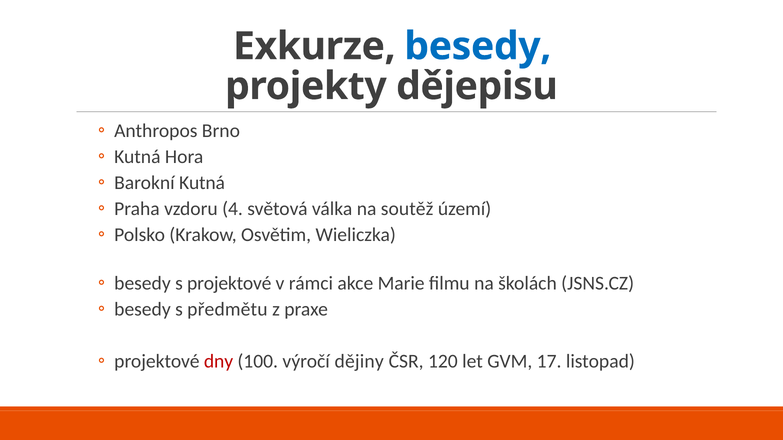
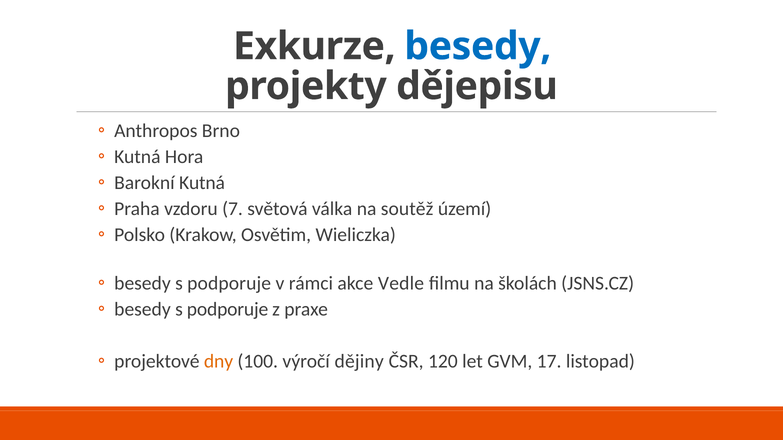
4: 4 -> 7
projektové at (229, 284): projektové -> podporuje
Marie: Marie -> Vedle
předmětu at (227, 310): předmětu -> podporuje
dny colour: red -> orange
